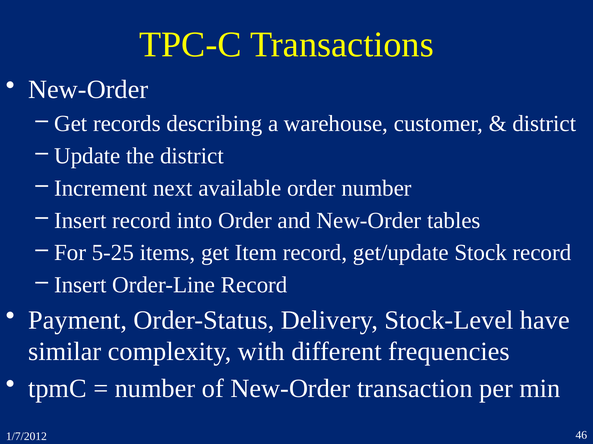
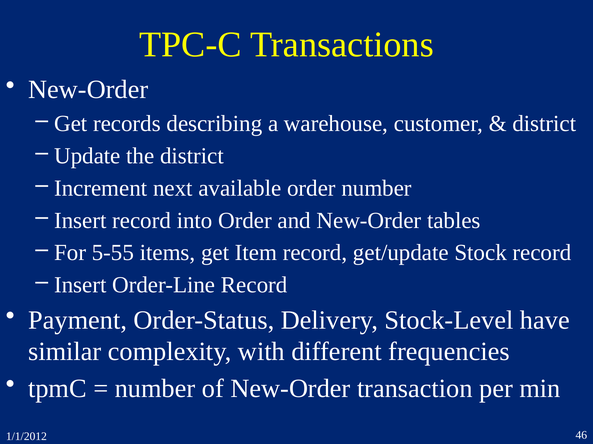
5-25: 5-25 -> 5-55
1/7/2012: 1/7/2012 -> 1/1/2012
